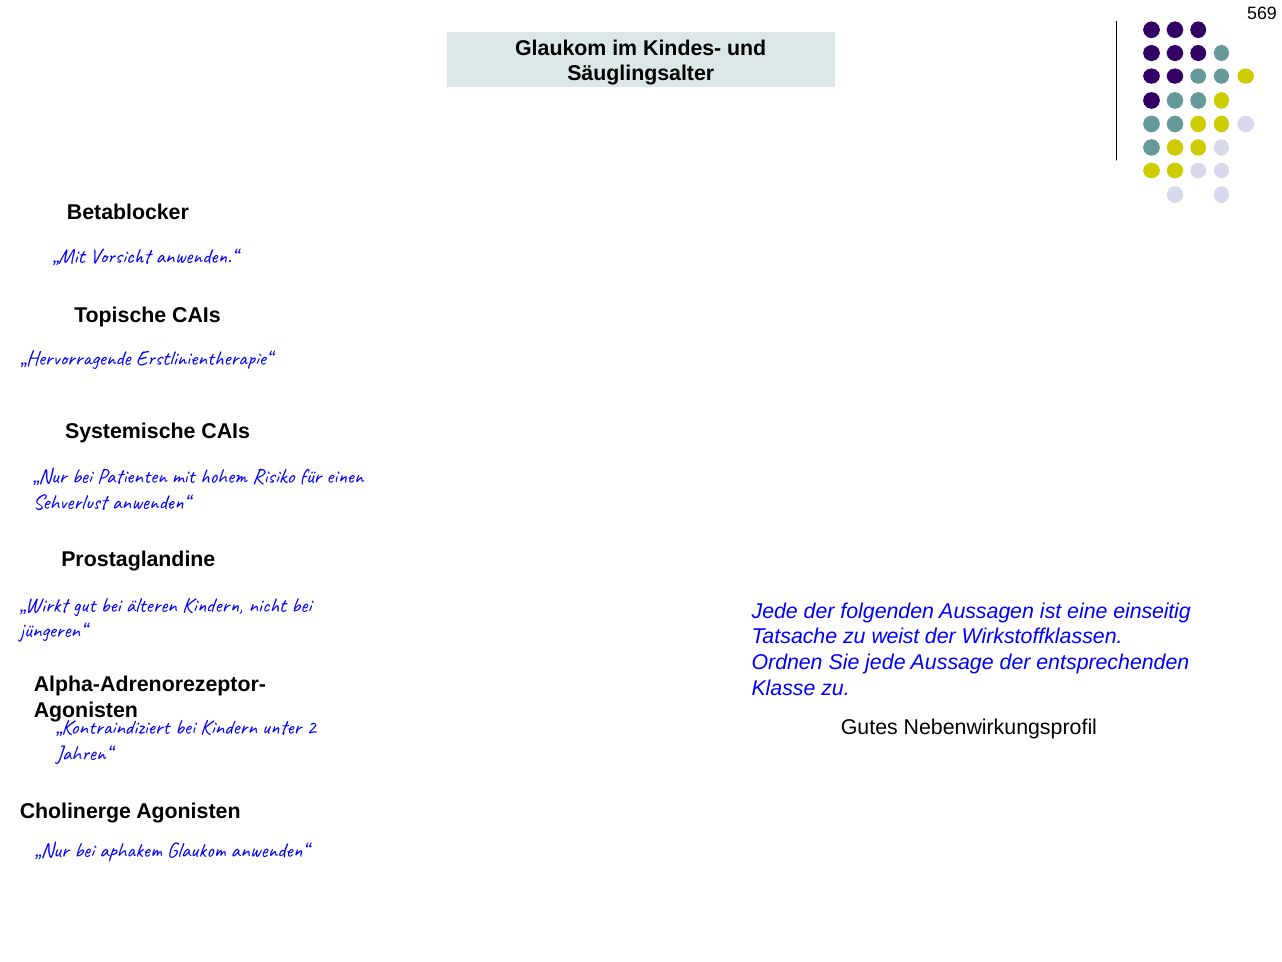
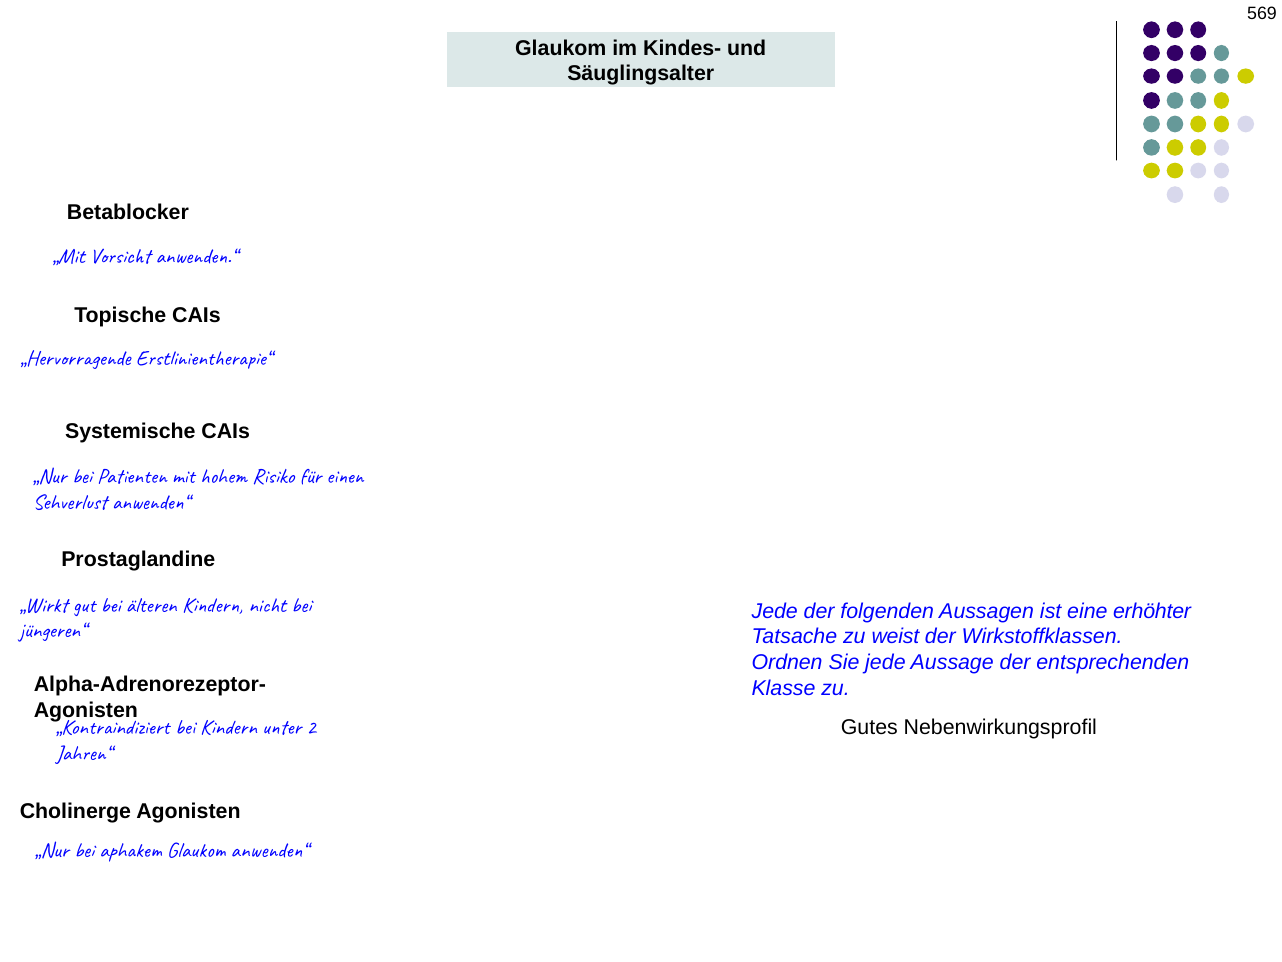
einseitig: einseitig -> erhöhter
